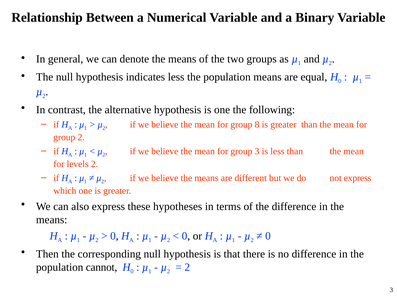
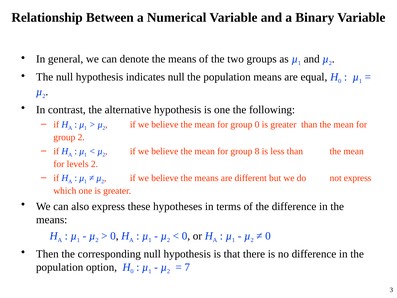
indicates less: less -> null
group 8: 8 -> 0
group 3: 3 -> 8
cannot: cannot -> option
2 at (187, 267): 2 -> 7
